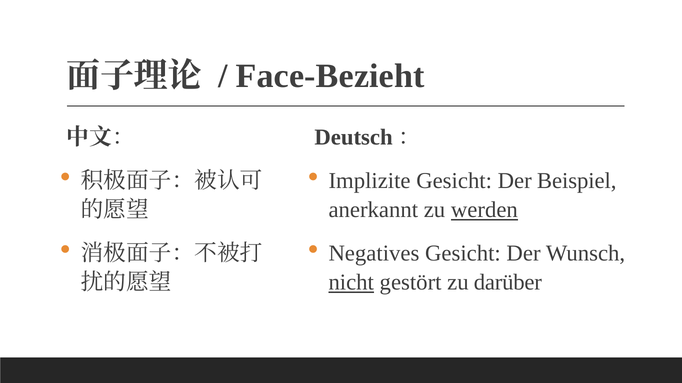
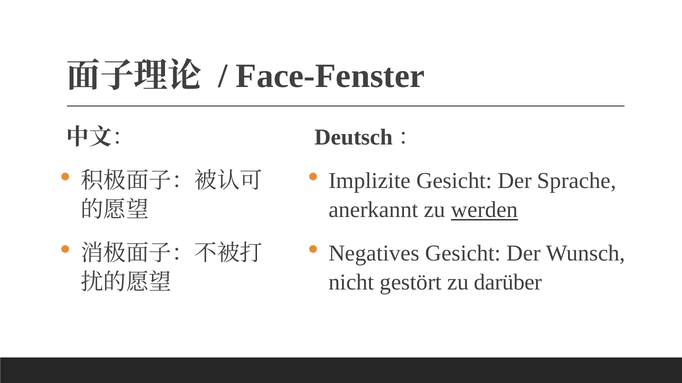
Face-Bezieht: Face-Bezieht -> Face-Fenster
Beispiel: Beispiel -> Sprache
nicht underline: present -> none
